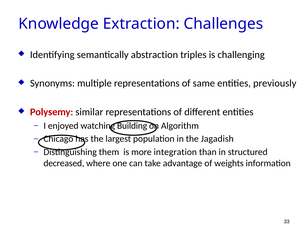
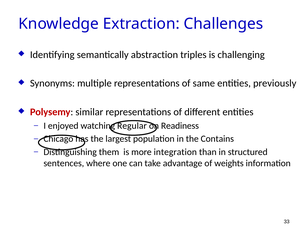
Building: Building -> Regular
Algorithm: Algorithm -> Readiness
Jagadish: Jagadish -> Contains
decreased: decreased -> sentences
